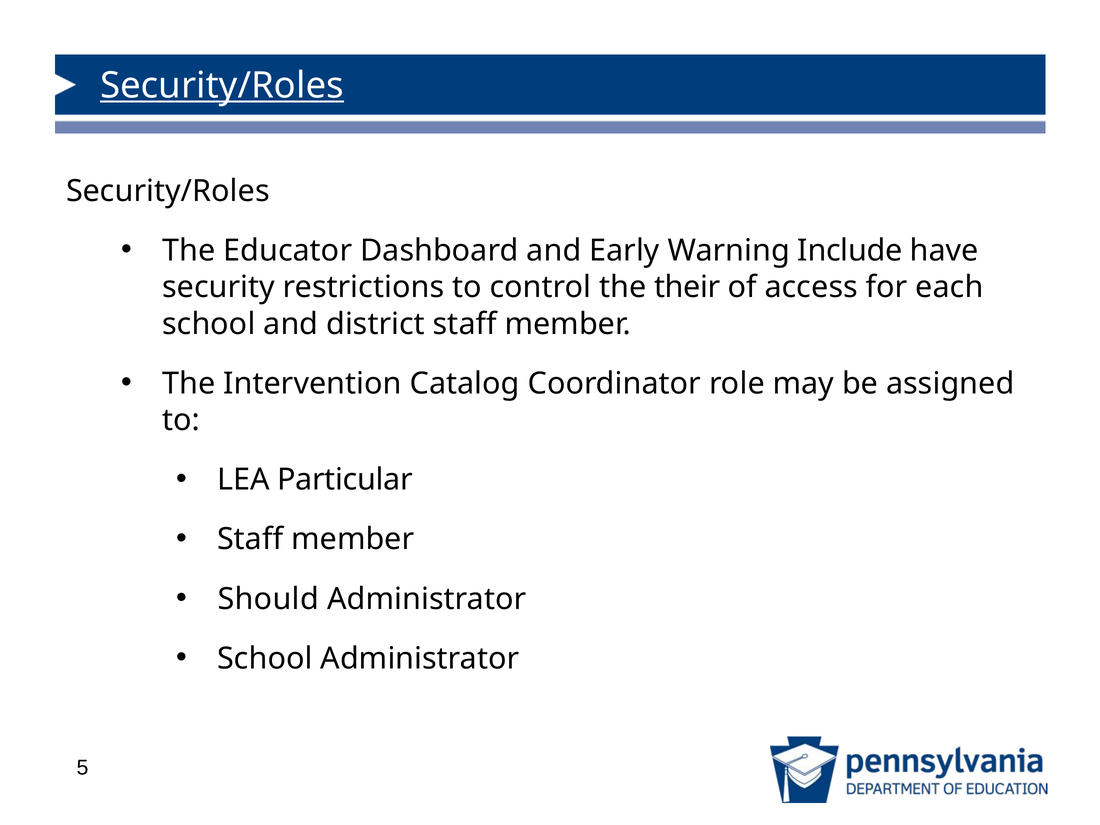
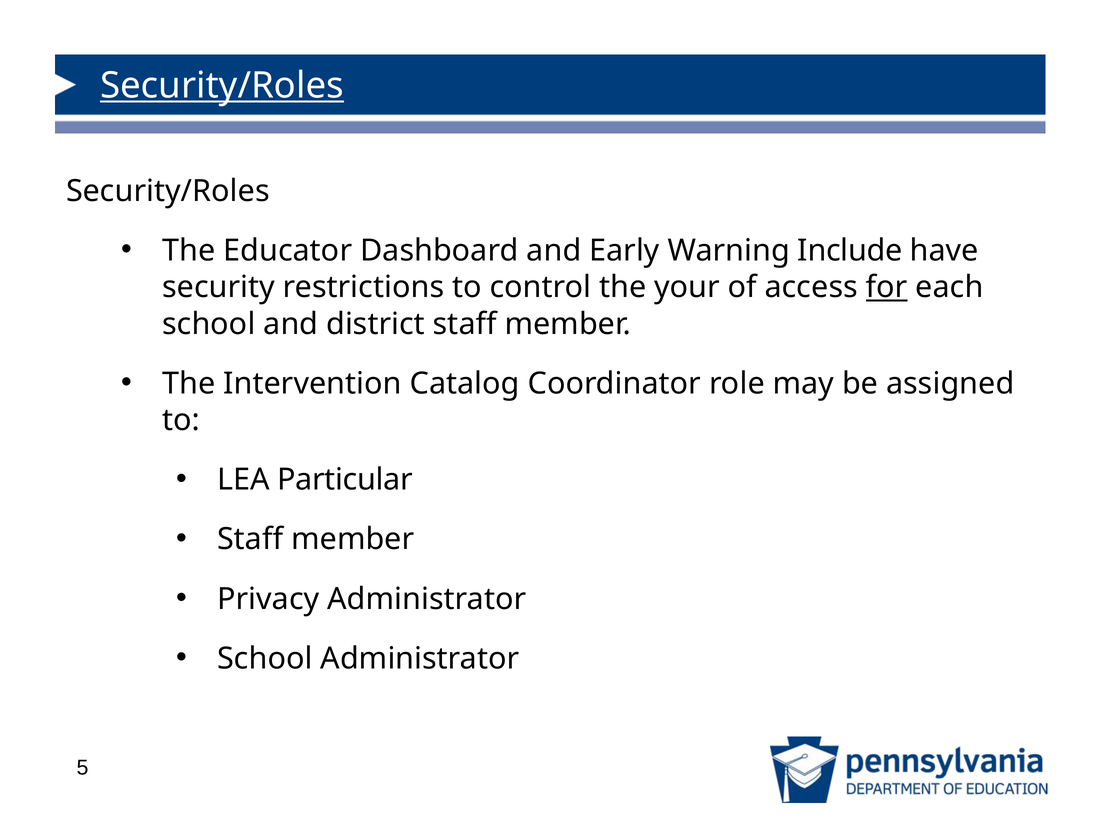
their: their -> your
for underline: none -> present
Should: Should -> Privacy
